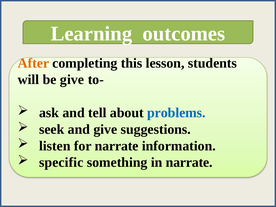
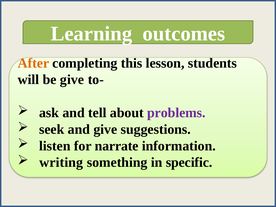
problems colour: blue -> purple
specific: specific -> writing
in narrate: narrate -> specific
